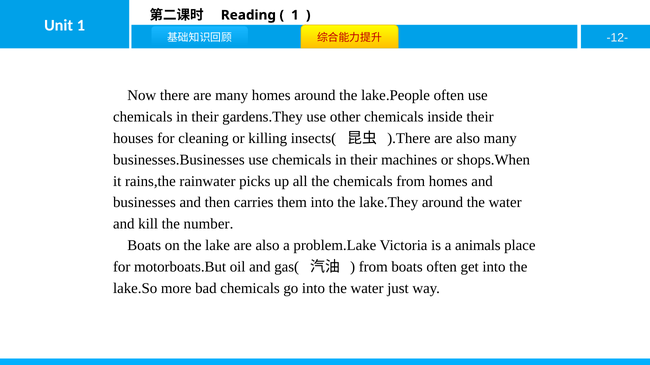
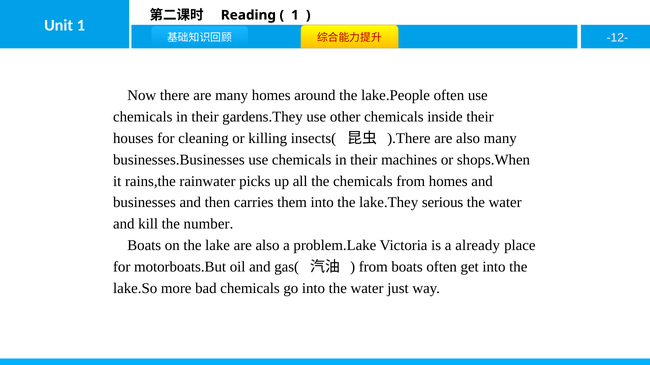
lake.They around: around -> serious
animals: animals -> already
